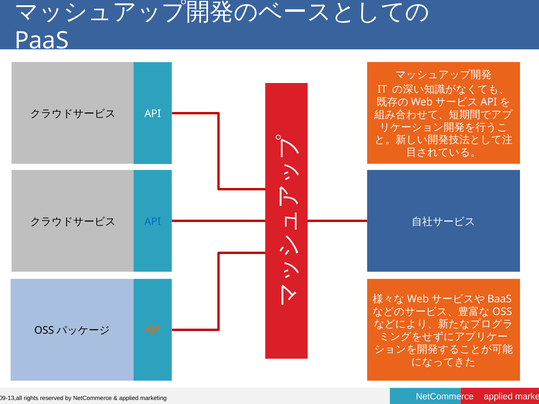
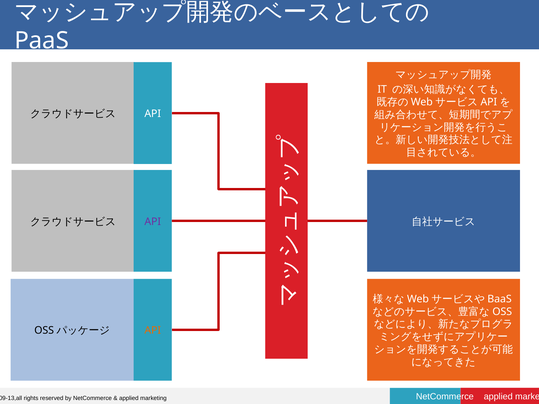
API at (153, 222) colour: blue -> purple
